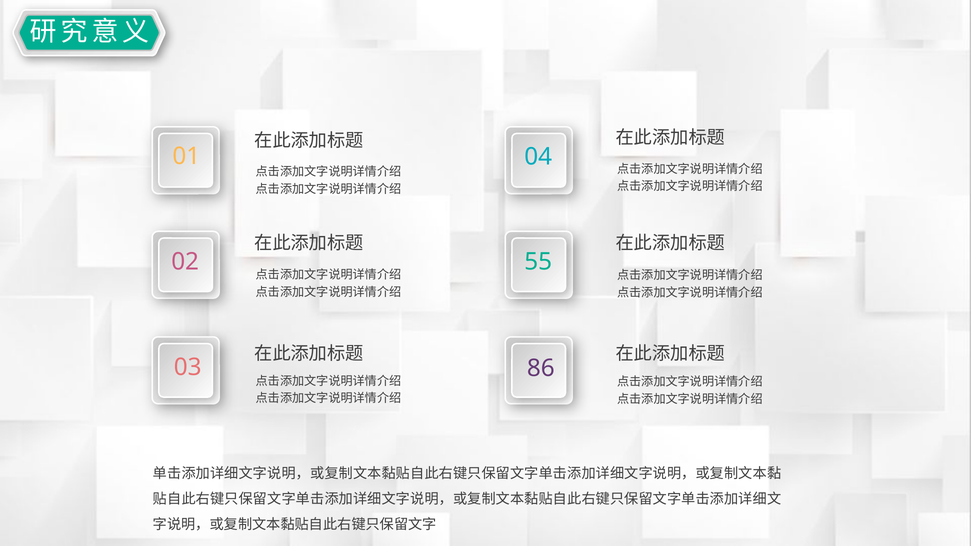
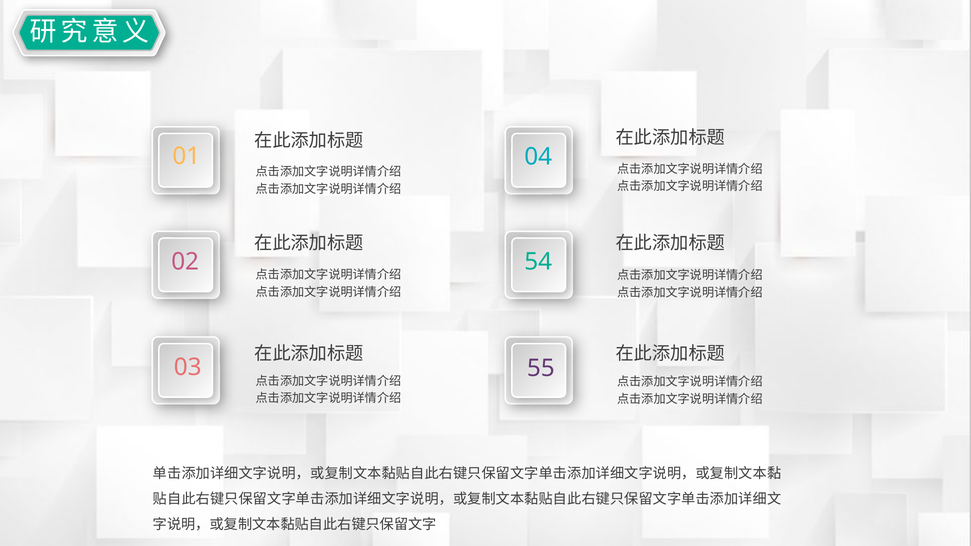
55: 55 -> 54
86: 86 -> 55
